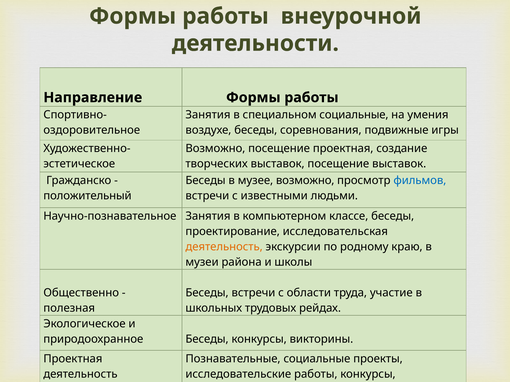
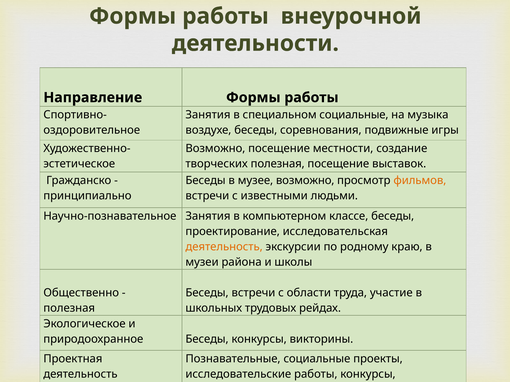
умения: умения -> музыка
посещение проектная: проектная -> местности
творческих выставок: выставок -> полезная
фильмов colour: blue -> orange
положительный: положительный -> принципиально
